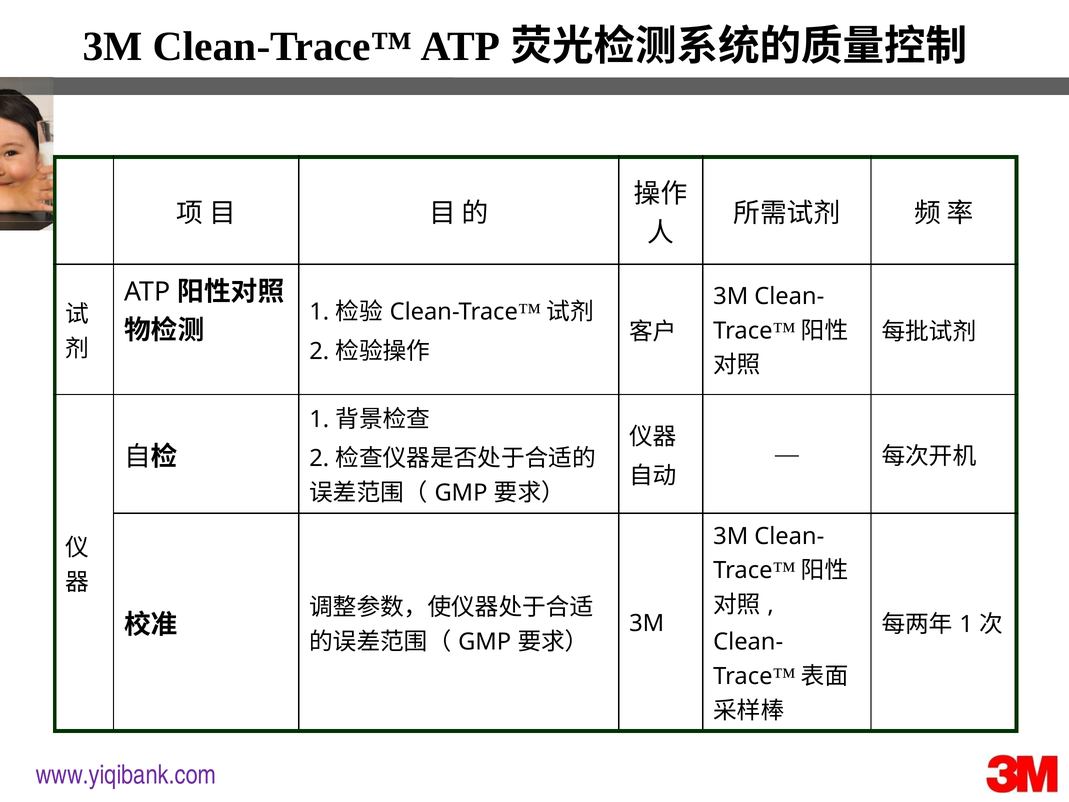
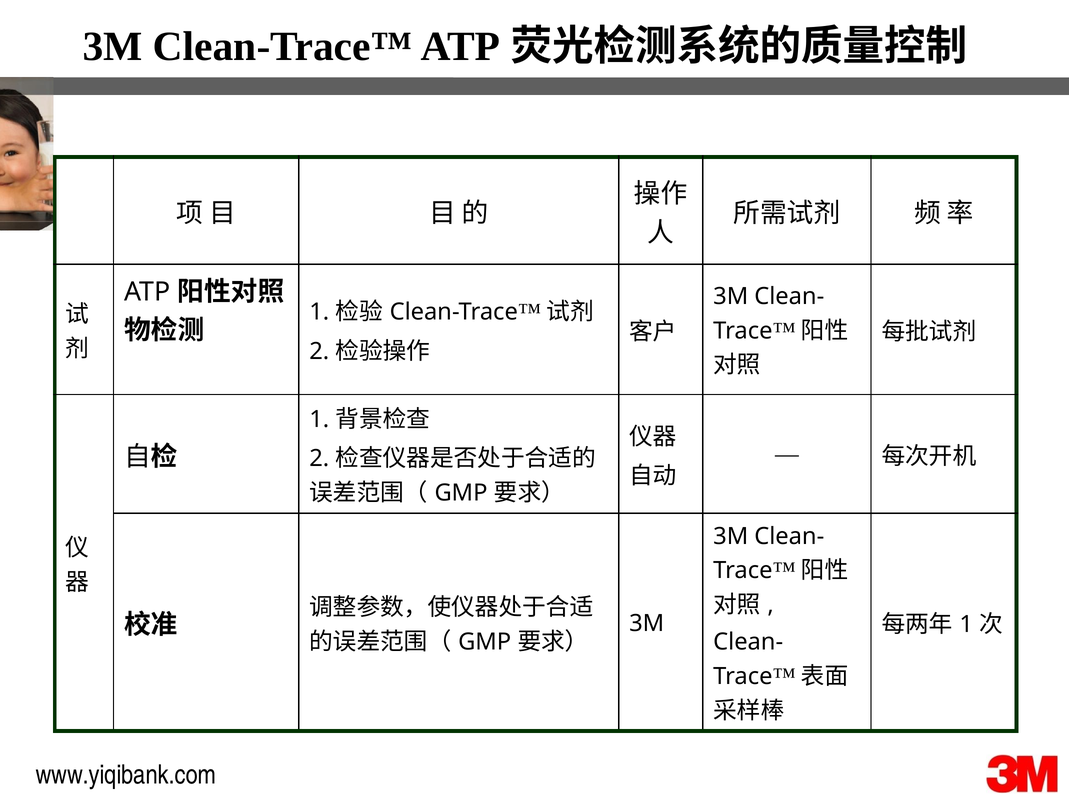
www.yiqibank.com colour: purple -> black
